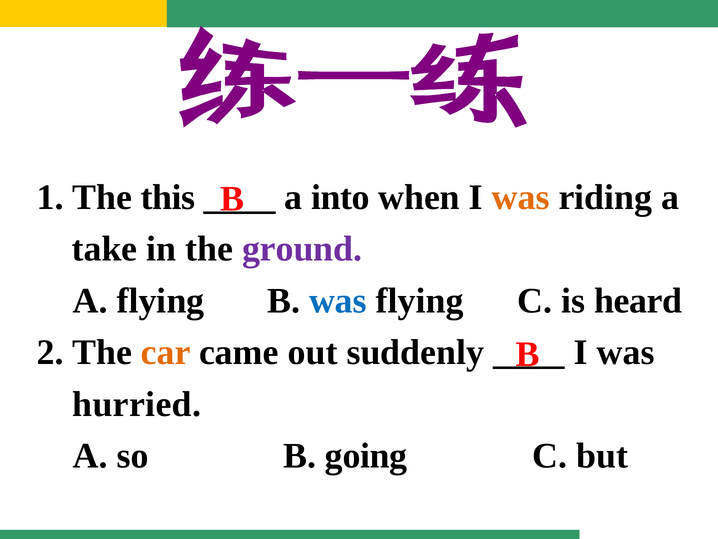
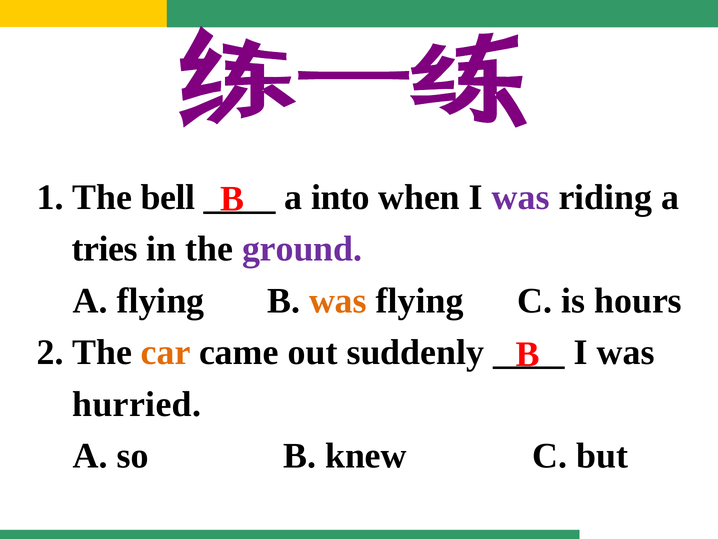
this: this -> bell
was at (521, 197) colour: orange -> purple
take: take -> tries
was at (338, 301) colour: blue -> orange
heard: heard -> hours
going: going -> knew
